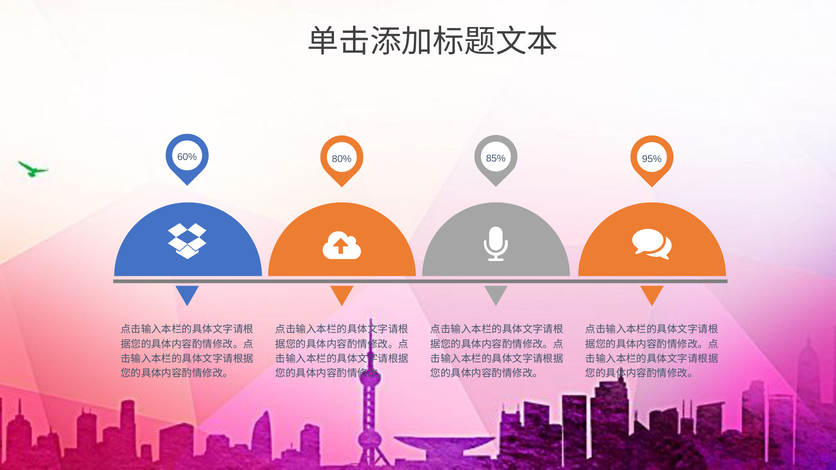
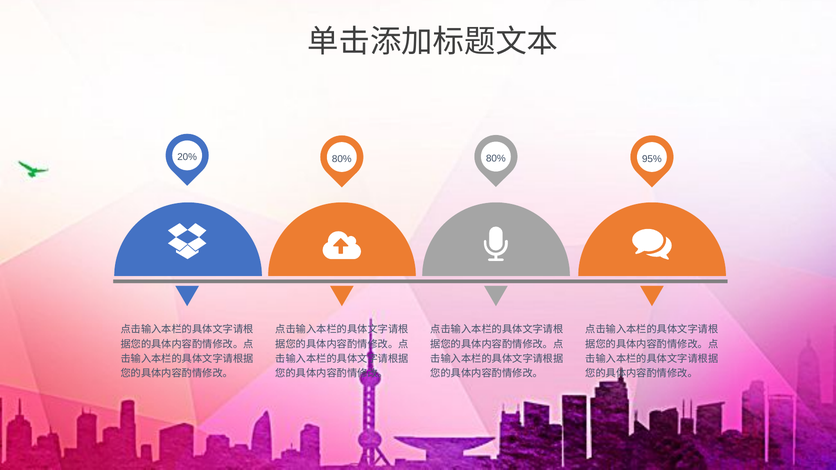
60%: 60% -> 20%
80% 85%: 85% -> 80%
